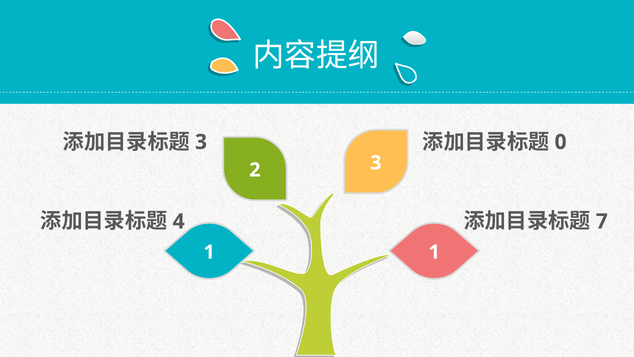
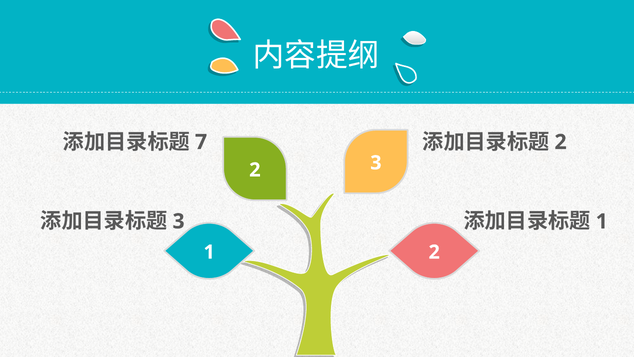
3 at (201, 142): 3 -> 7
0 at (561, 142): 0 -> 2
4 at (179, 221): 4 -> 3
7 at (602, 221): 7 -> 1
1 1: 1 -> 2
